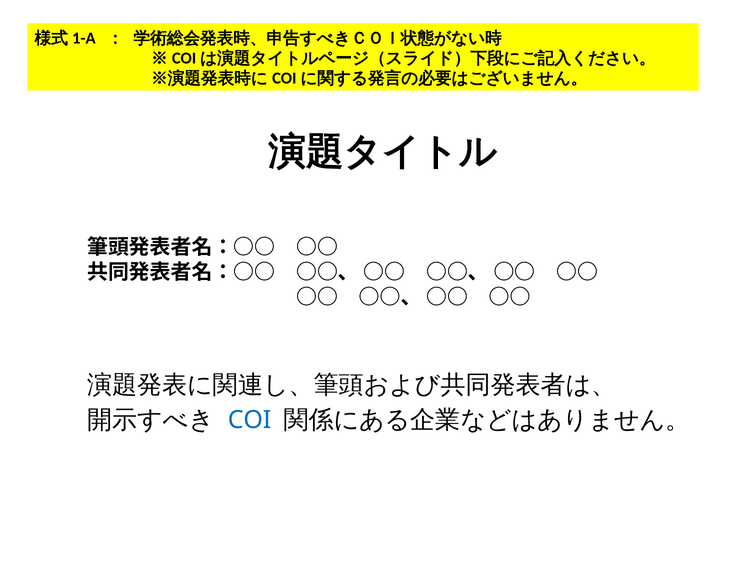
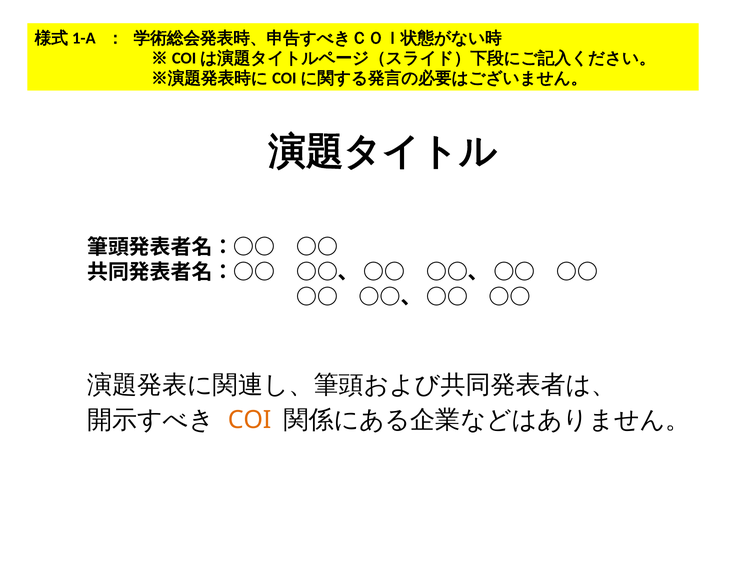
COI colour: blue -> orange
